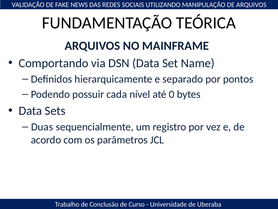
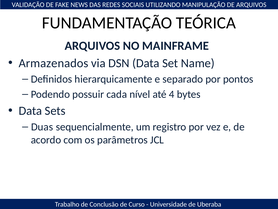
Comportando: Comportando -> Armazenados
0: 0 -> 4
